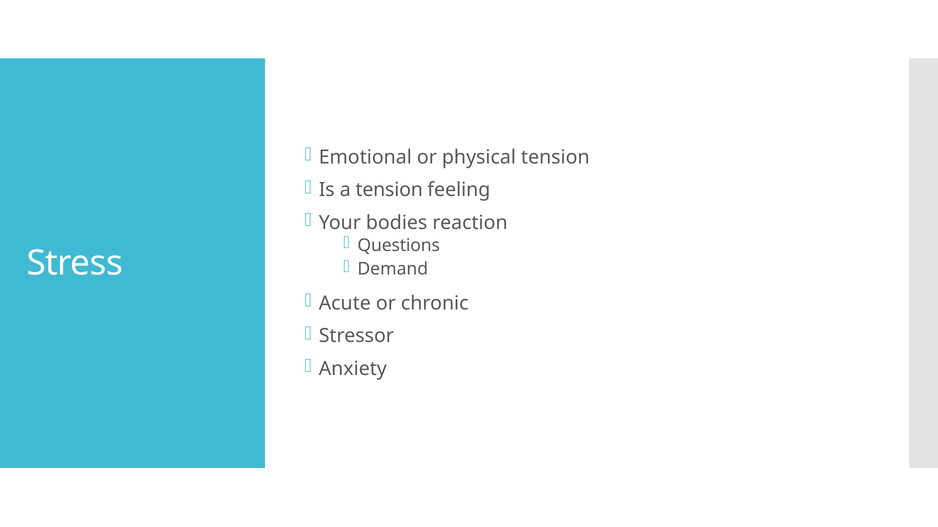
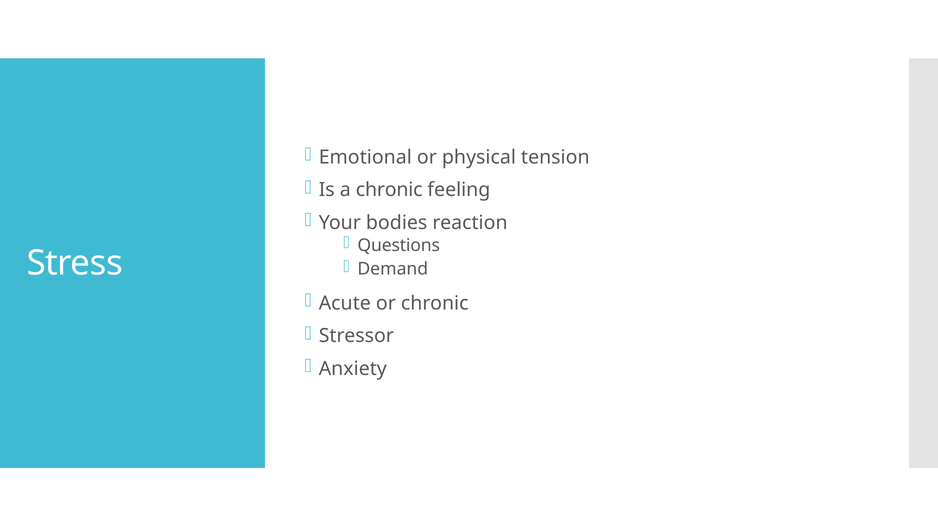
a tension: tension -> chronic
